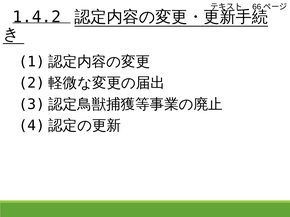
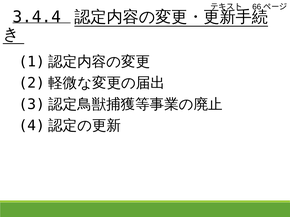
1.4.2: 1.4.2 -> 3.4.4
